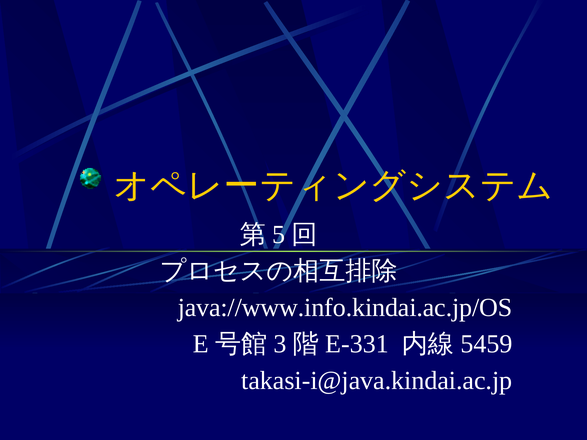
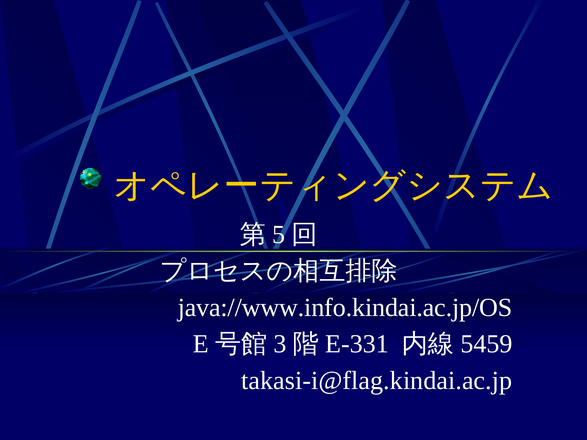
takasi-i@java.kindai.ac.jp: takasi-i@java.kindai.ac.jp -> takasi-i@flag.kindai.ac.jp
